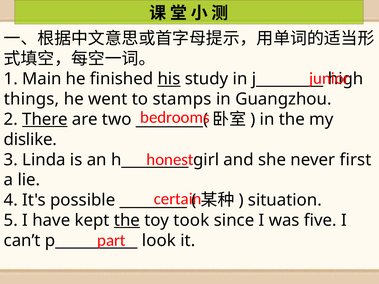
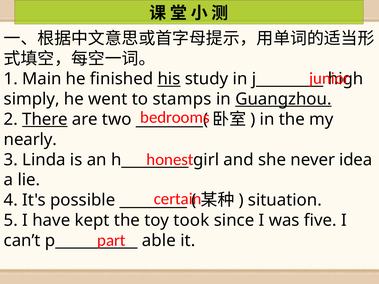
things: things -> simply
Guangzhou underline: none -> present
dislike: dislike -> nearly
first: first -> idea
the at (127, 221) underline: present -> none
look: look -> able
